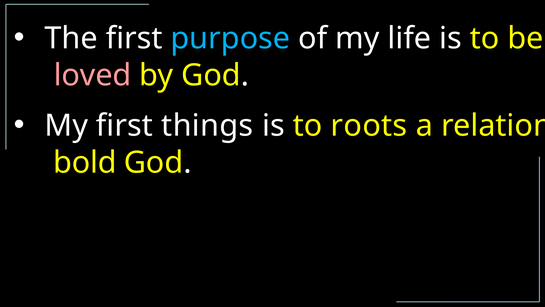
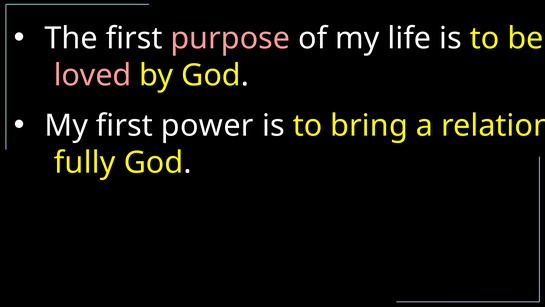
purpose colour: light blue -> pink
things: things -> power
roots: roots -> bring
bold: bold -> fully
